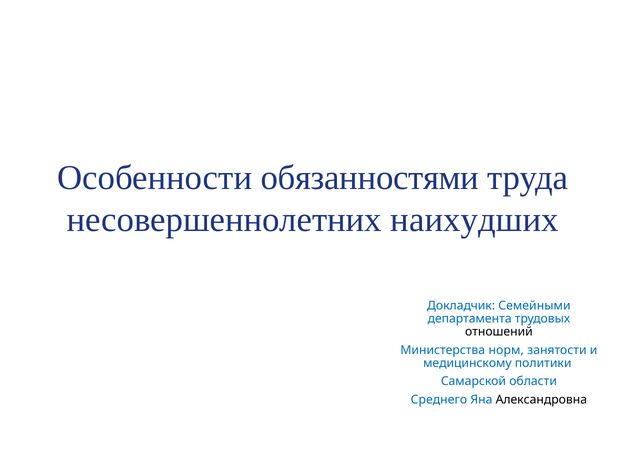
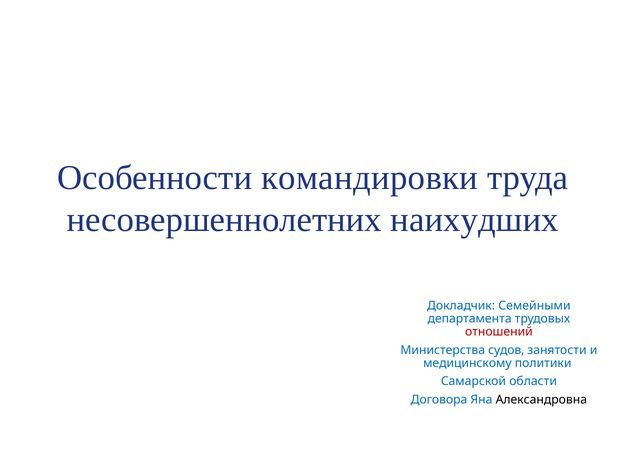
обязанностями: обязанностями -> командировки
отношений colour: black -> red
норм: норм -> судов
Среднего: Среднего -> Договора
